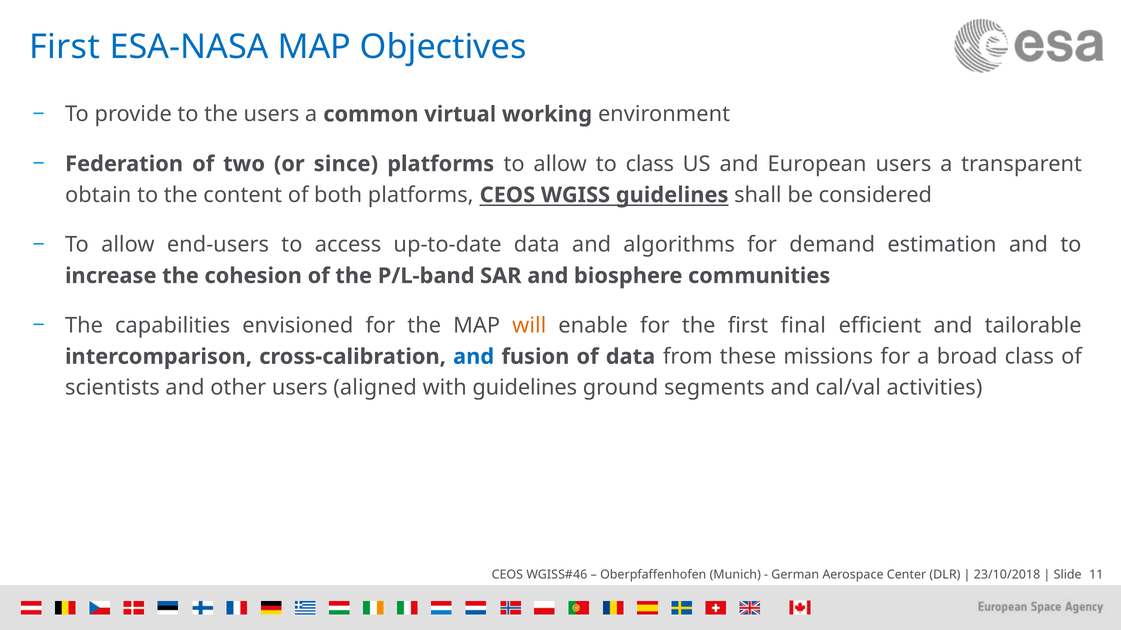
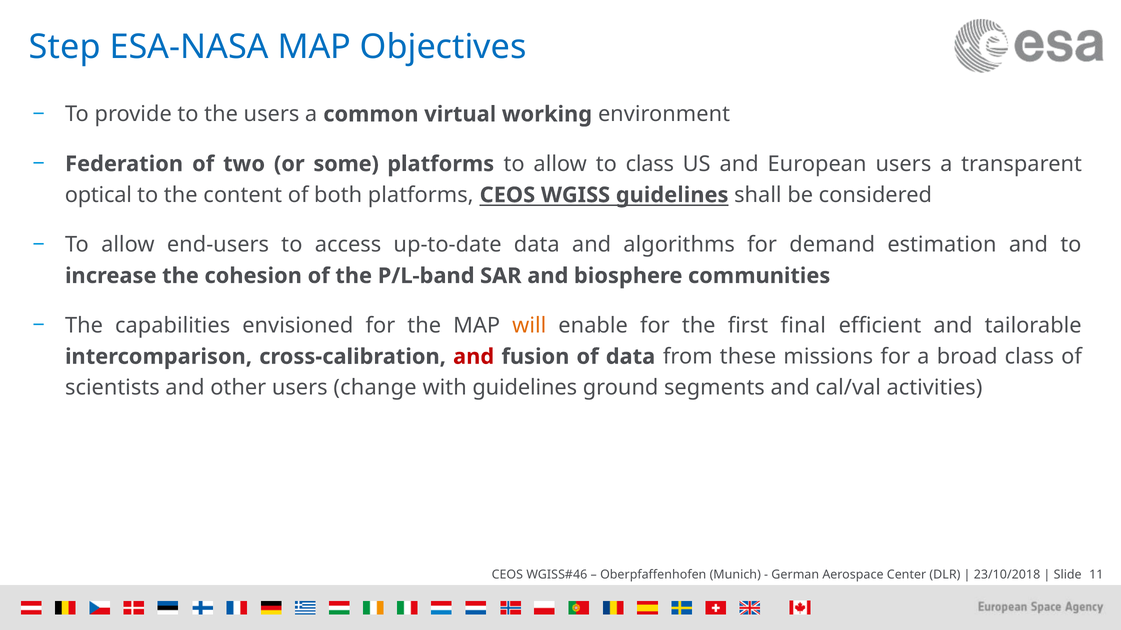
First at (65, 47): First -> Step
since: since -> some
obtain: obtain -> optical
and at (474, 357) colour: blue -> red
aligned: aligned -> change
